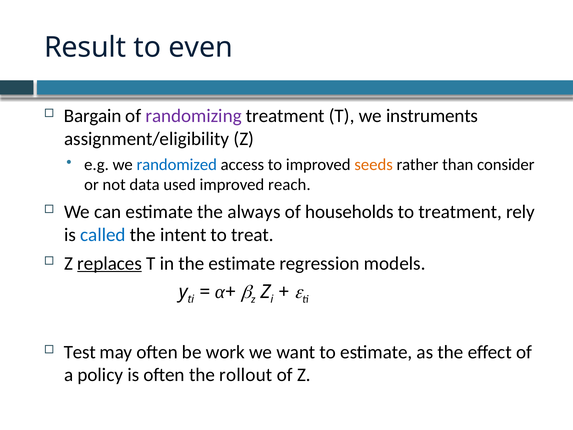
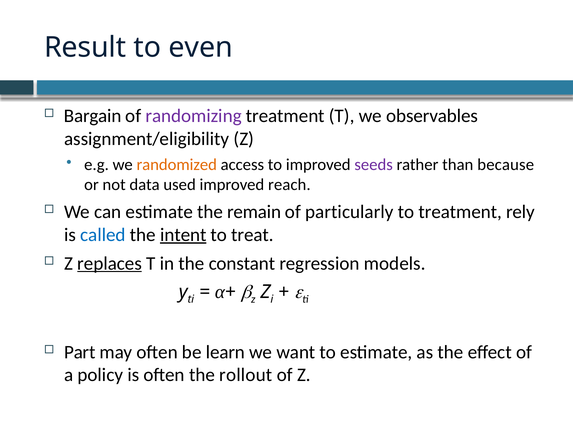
instruments: instruments -> observables
randomized colour: blue -> orange
seeds colour: orange -> purple
consider: consider -> because
always: always -> remain
households: households -> particularly
intent underline: none -> present
the estimate: estimate -> constant
Test: Test -> Part
work: work -> learn
